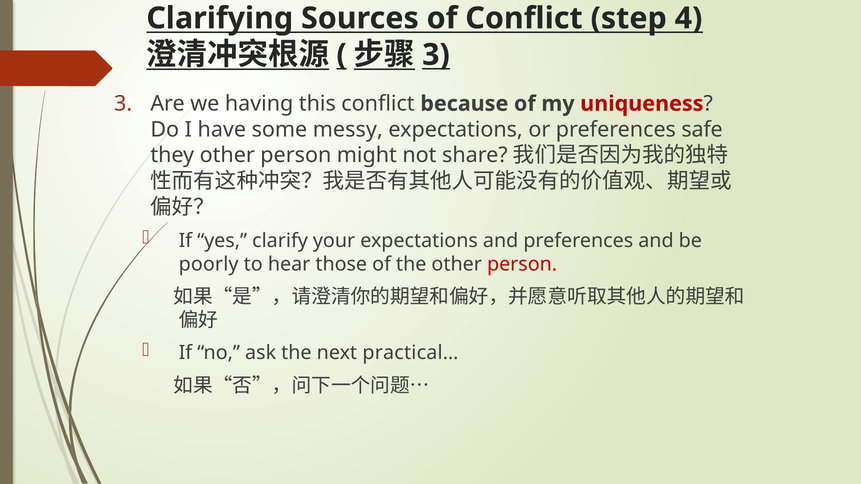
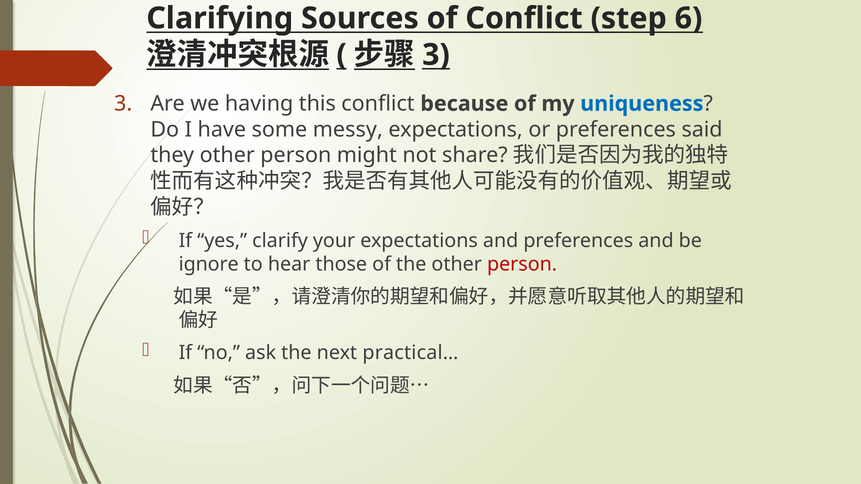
4: 4 -> 6
uniqueness colour: red -> blue
safe: safe -> said
poorly: poorly -> ignore
